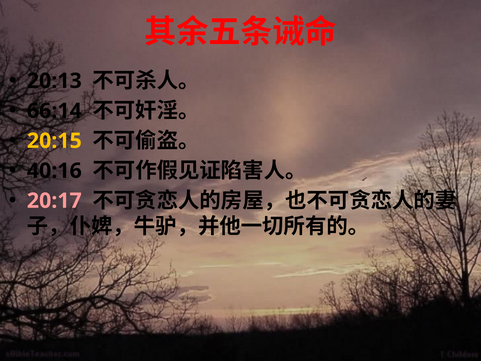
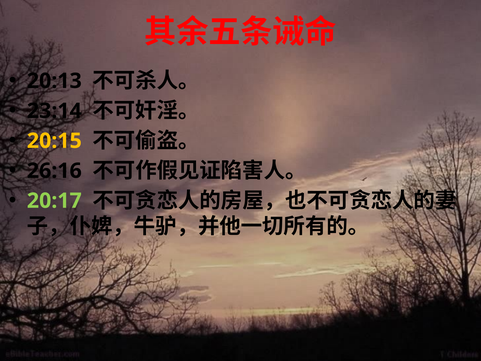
66:14: 66:14 -> 23:14
40:16: 40:16 -> 26:16
20:17 colour: pink -> light green
